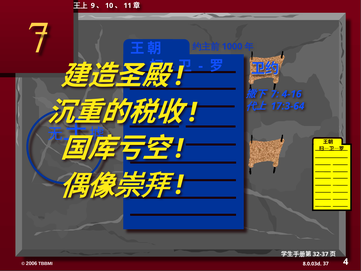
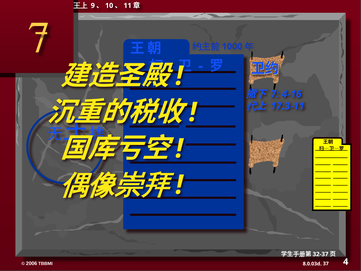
17:3-64: 17:3-64 -> 17:3-11
